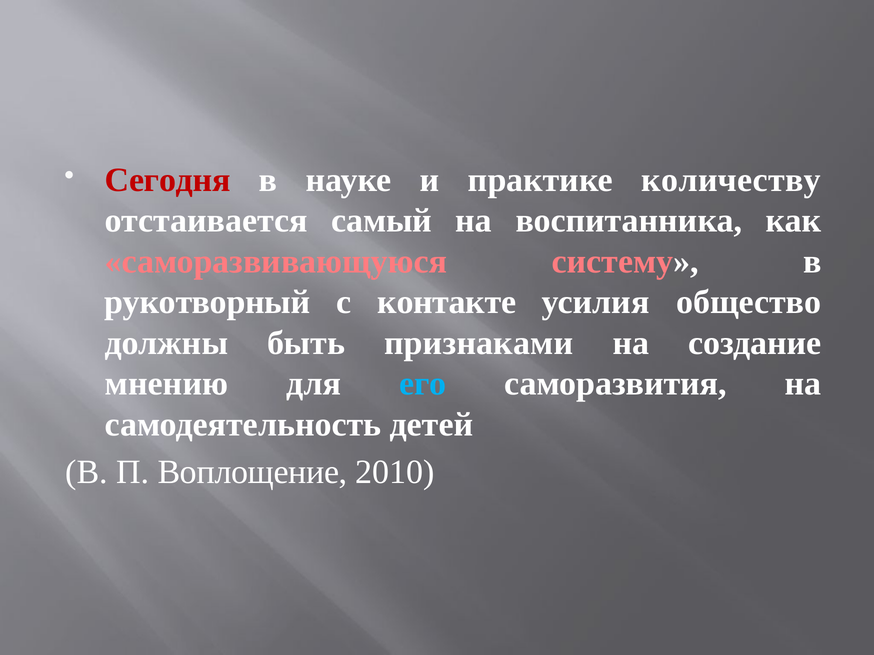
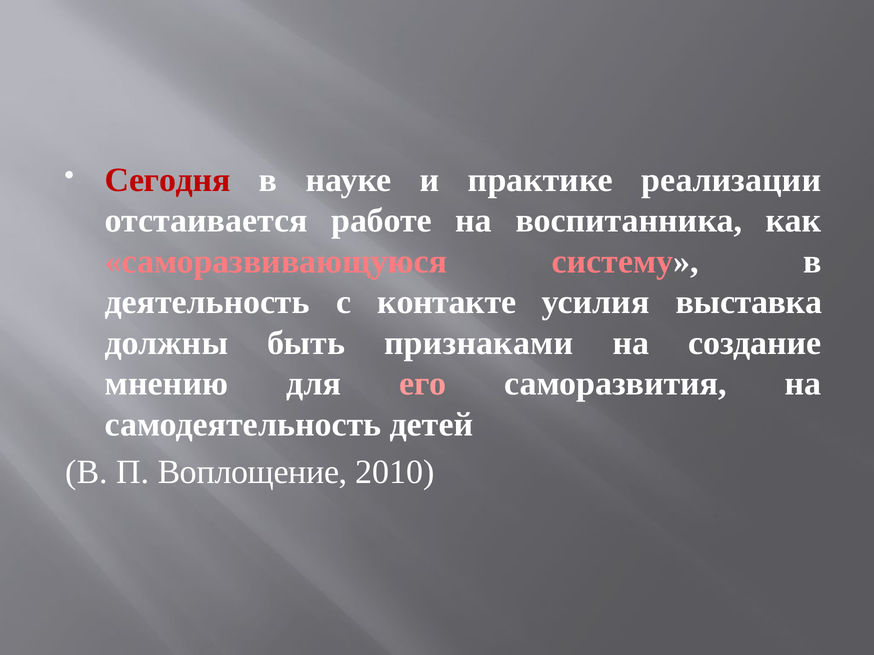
количеству: количеству -> реализации
самый: самый -> работе
рукотворный: рукотворный -> деятельность
общество: общество -> выставка
его colour: light blue -> pink
